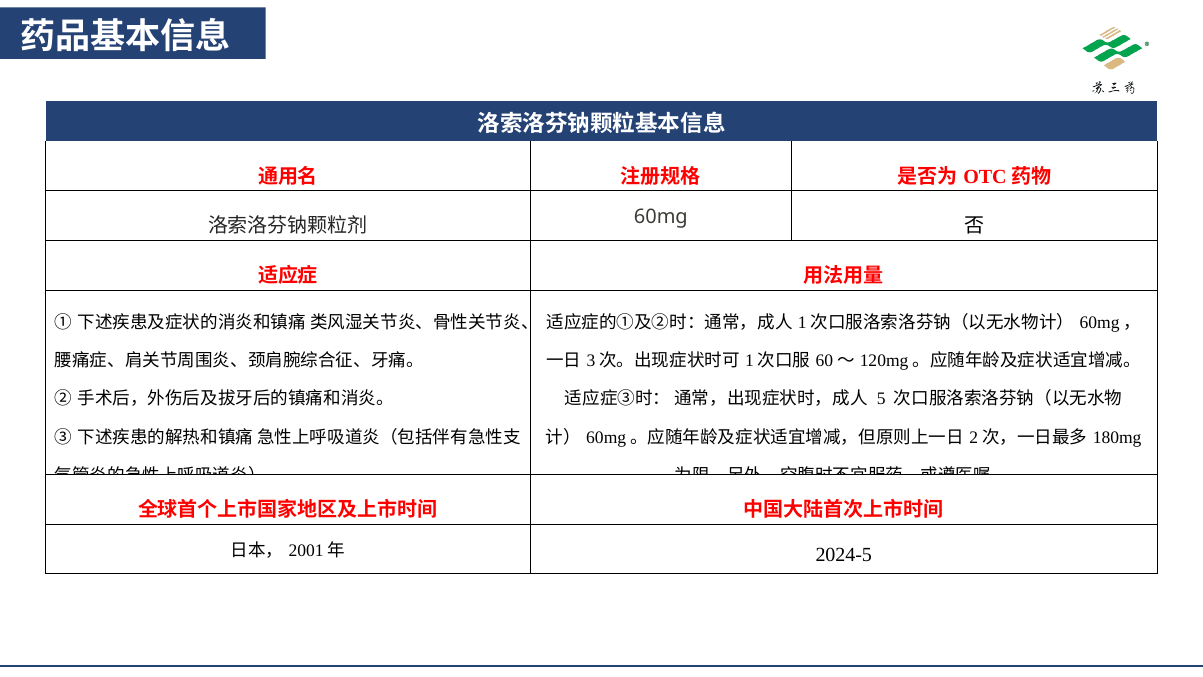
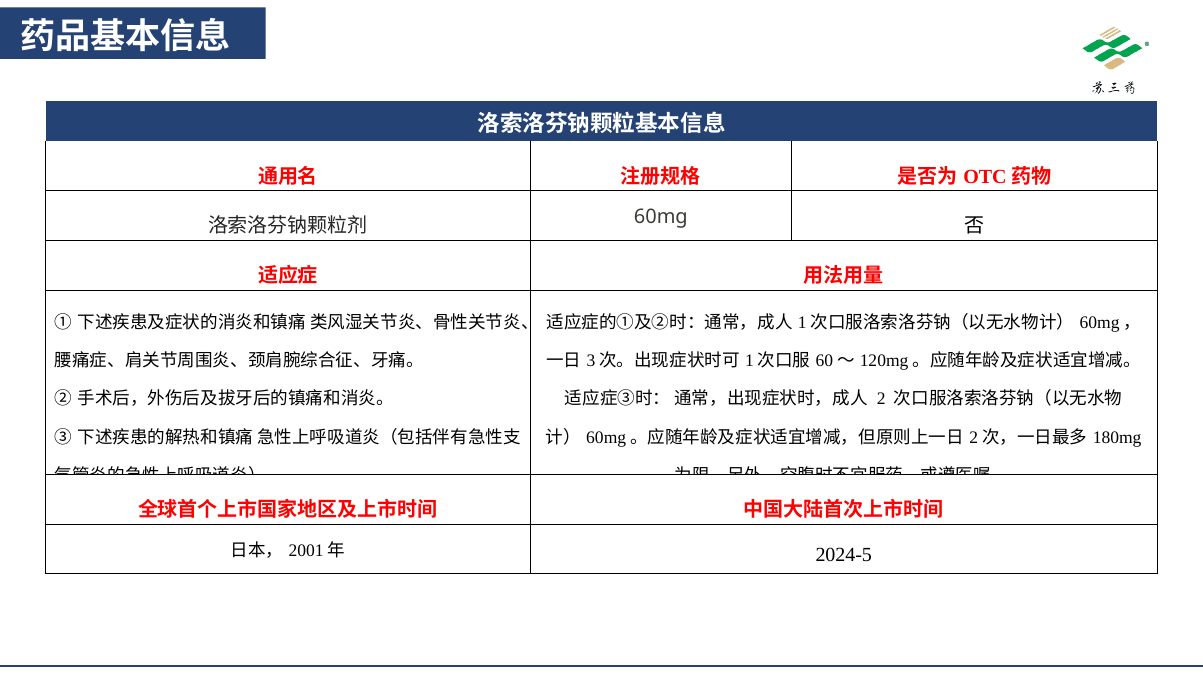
5: 5 -> 2
